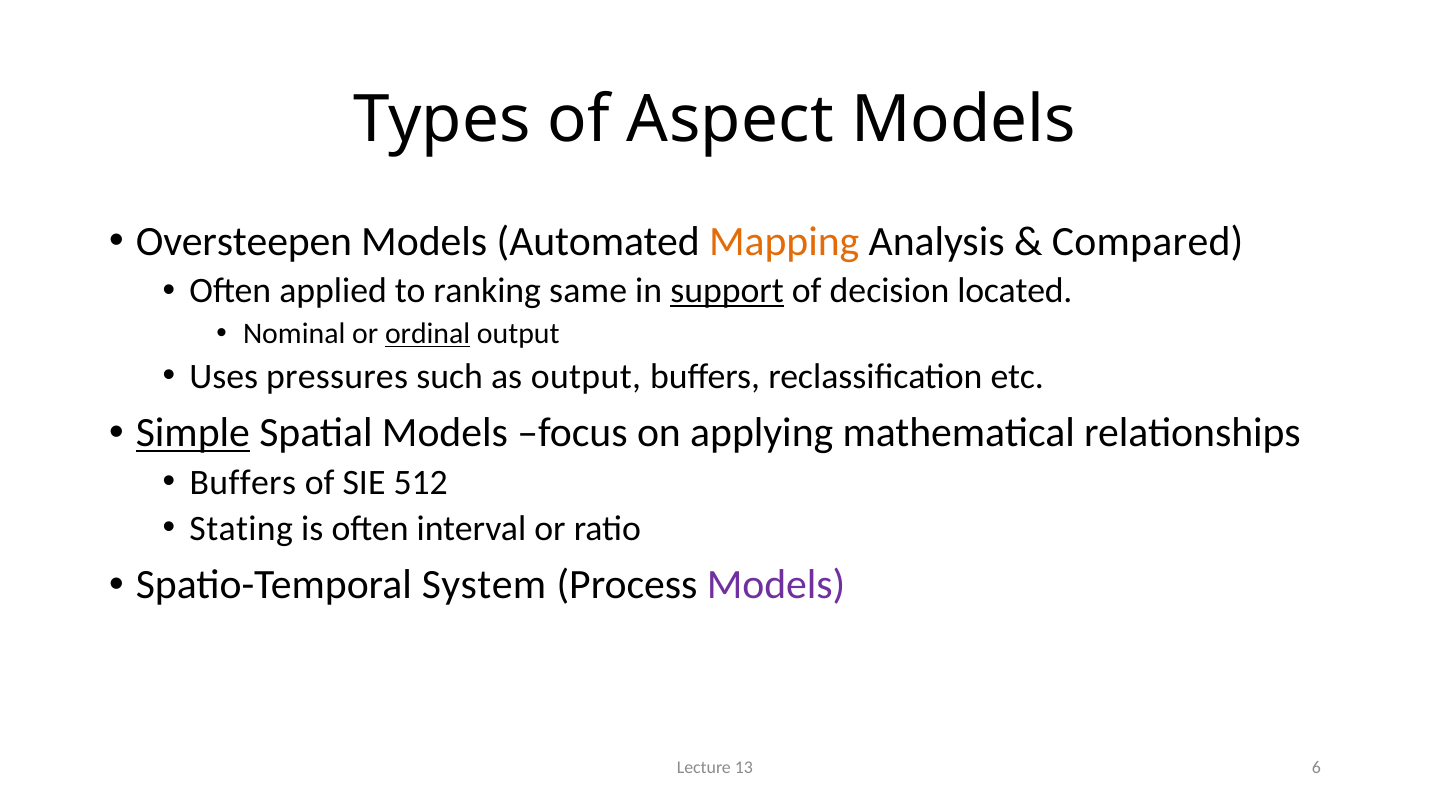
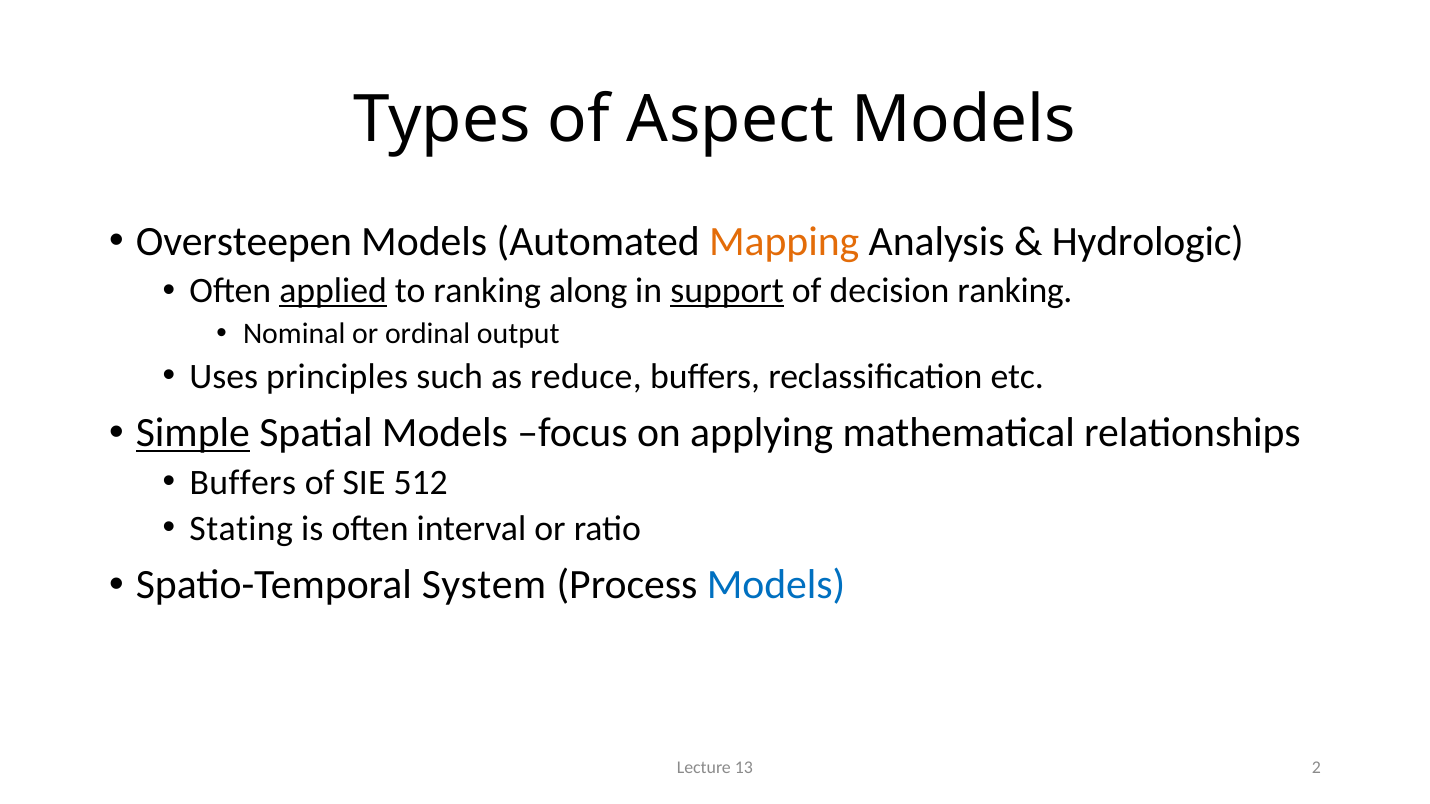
Compared: Compared -> Hydrologic
applied underline: none -> present
same: same -> along
decision located: located -> ranking
ordinal underline: present -> none
pressures: pressures -> principles
as output: output -> reduce
Models at (776, 585) colour: purple -> blue
6: 6 -> 2
